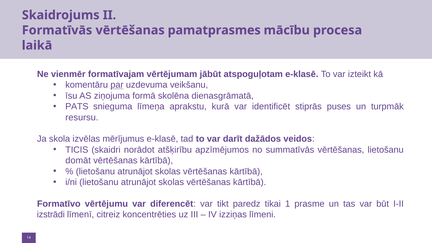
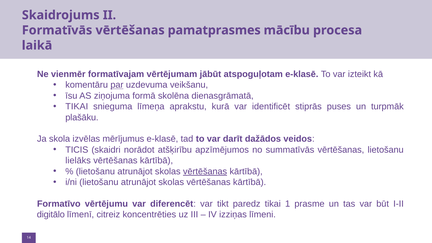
PATS at (77, 107): PATS -> TIKAI
resursu: resursu -> plašāku
domāt: domāt -> lielāks
vērtēšanas at (205, 171) underline: none -> present
izstrādi: izstrādi -> digitālo
